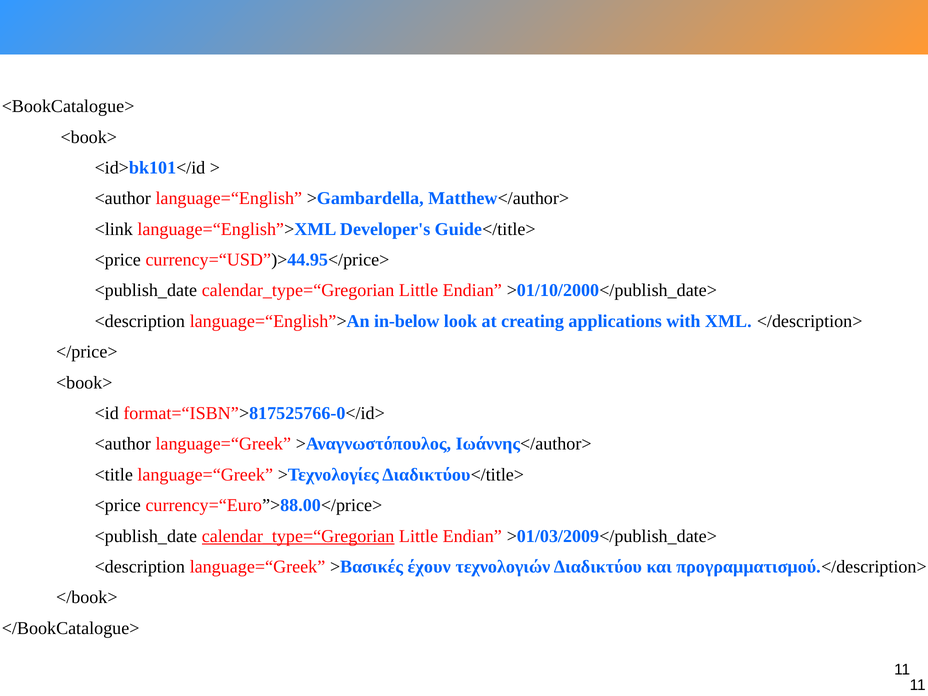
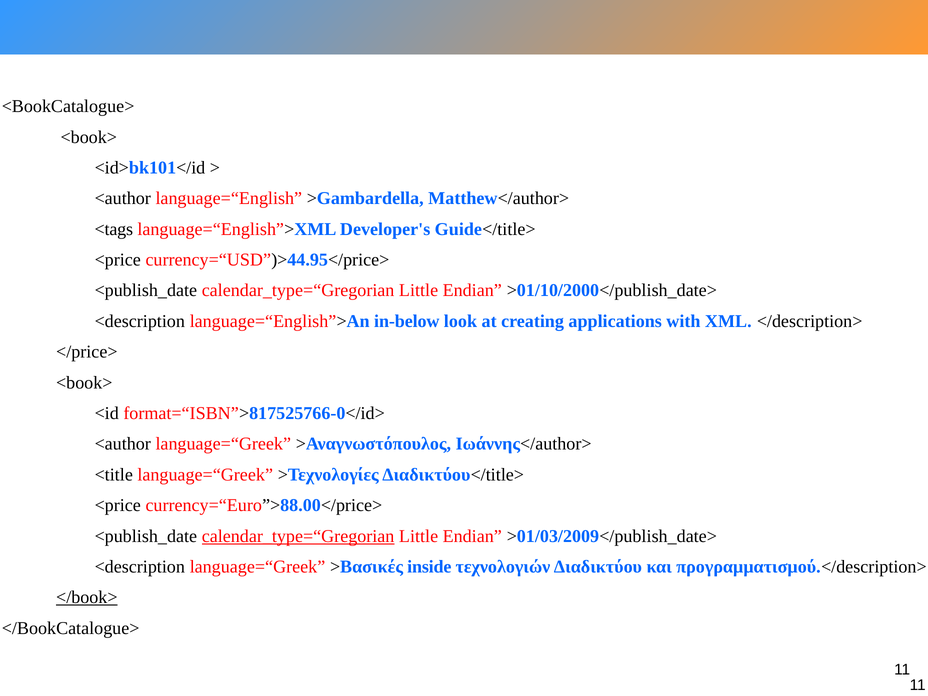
<link: <link -> <tags
έχουν: έχουν -> inside
</book> underline: none -> present
